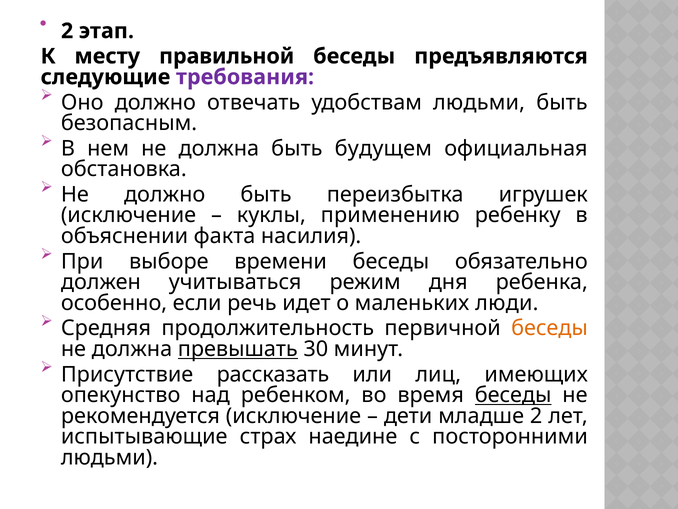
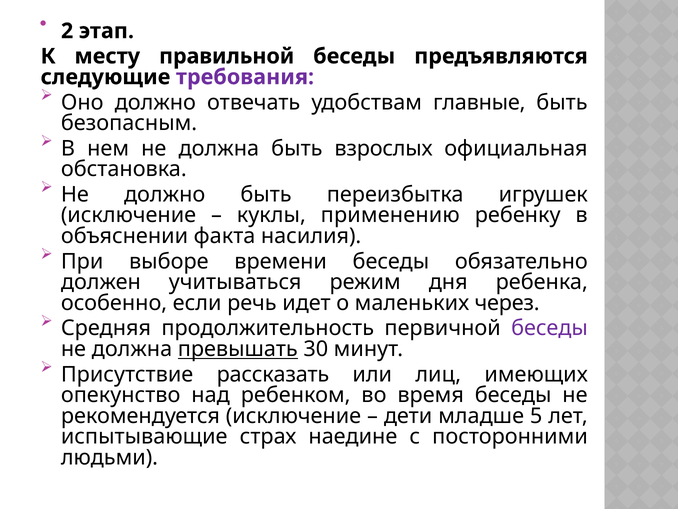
удобствам людьми: людьми -> главные
будущем: будущем -> взрослых
люди: люди -> через
беседы at (550, 328) colour: orange -> purple
беседы at (513, 395) underline: present -> none
младше 2: 2 -> 5
